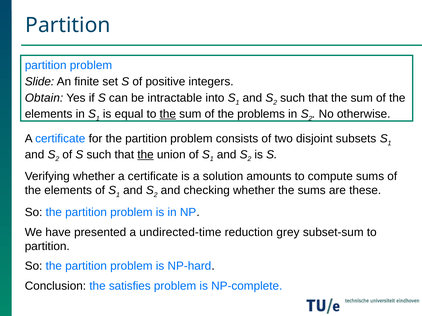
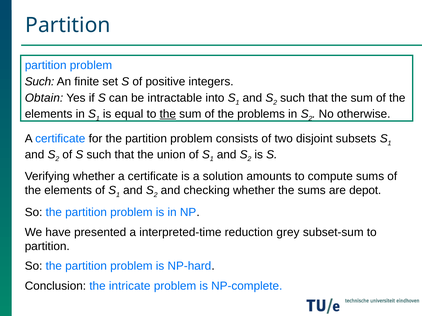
Slide at (39, 82): Slide -> Such
the at (146, 155) underline: present -> none
these: these -> depot
undirected-time: undirected-time -> interpreted-time
satisfies: satisfies -> intricate
